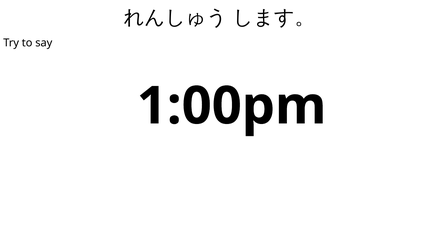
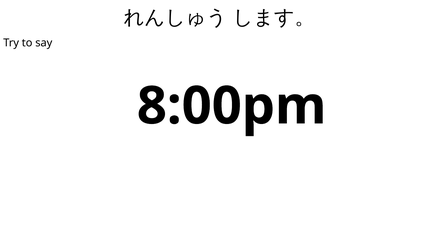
1:00pm: 1:00pm -> 8:00pm
